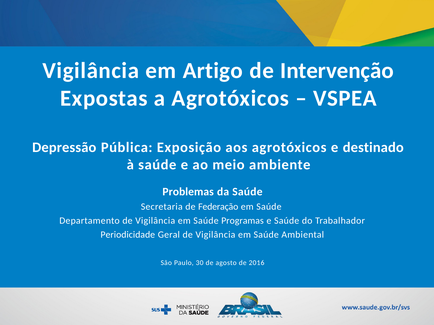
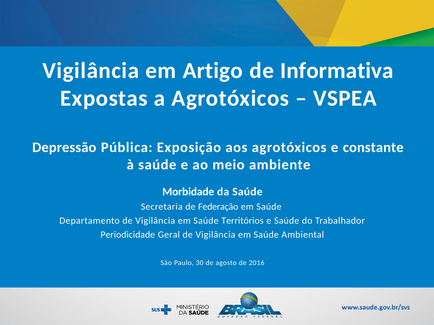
Intervenção: Intervenção -> Informativa
destinado: destinado -> constante
Problemas: Problemas -> Morbidade
Programas: Programas -> Territórios
